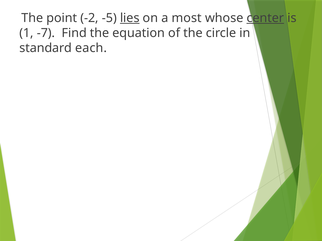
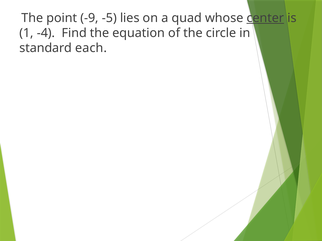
-2: -2 -> -9
lies underline: present -> none
most: most -> quad
-7: -7 -> -4
